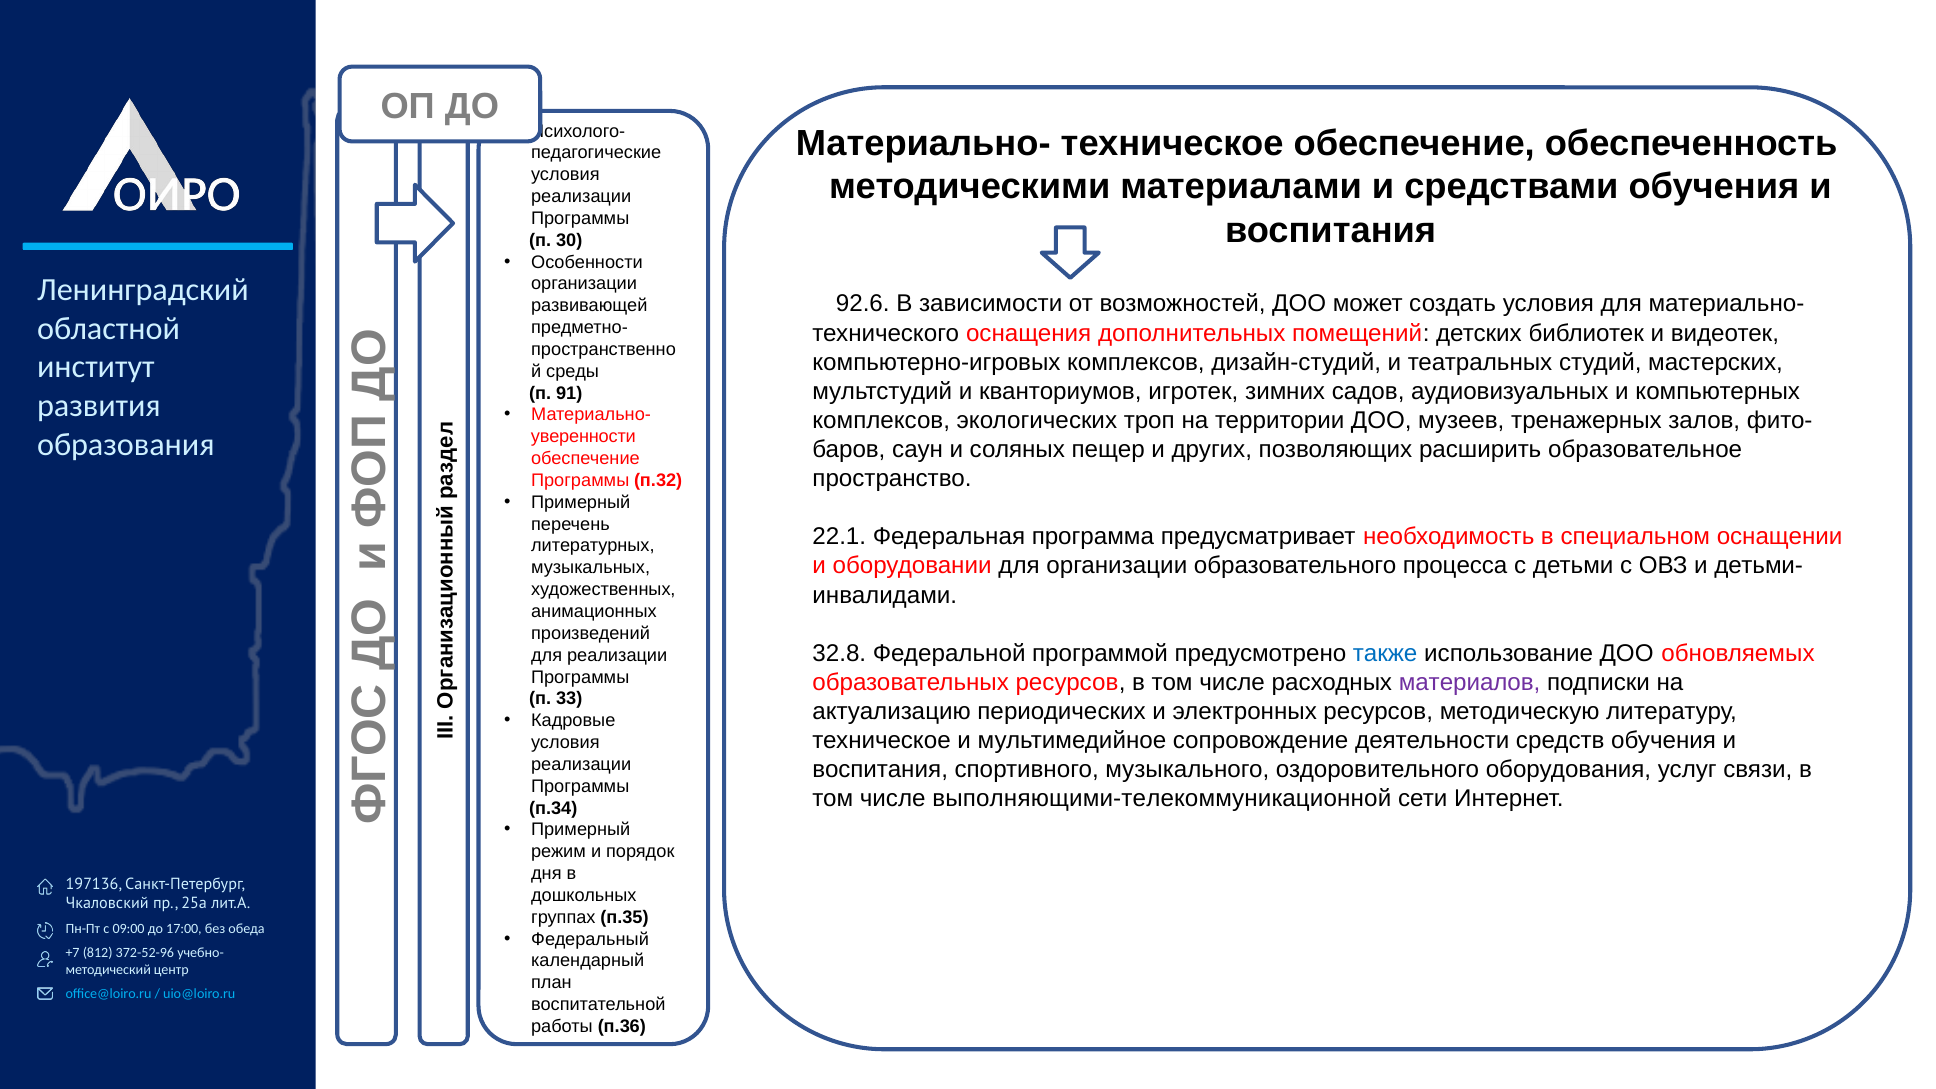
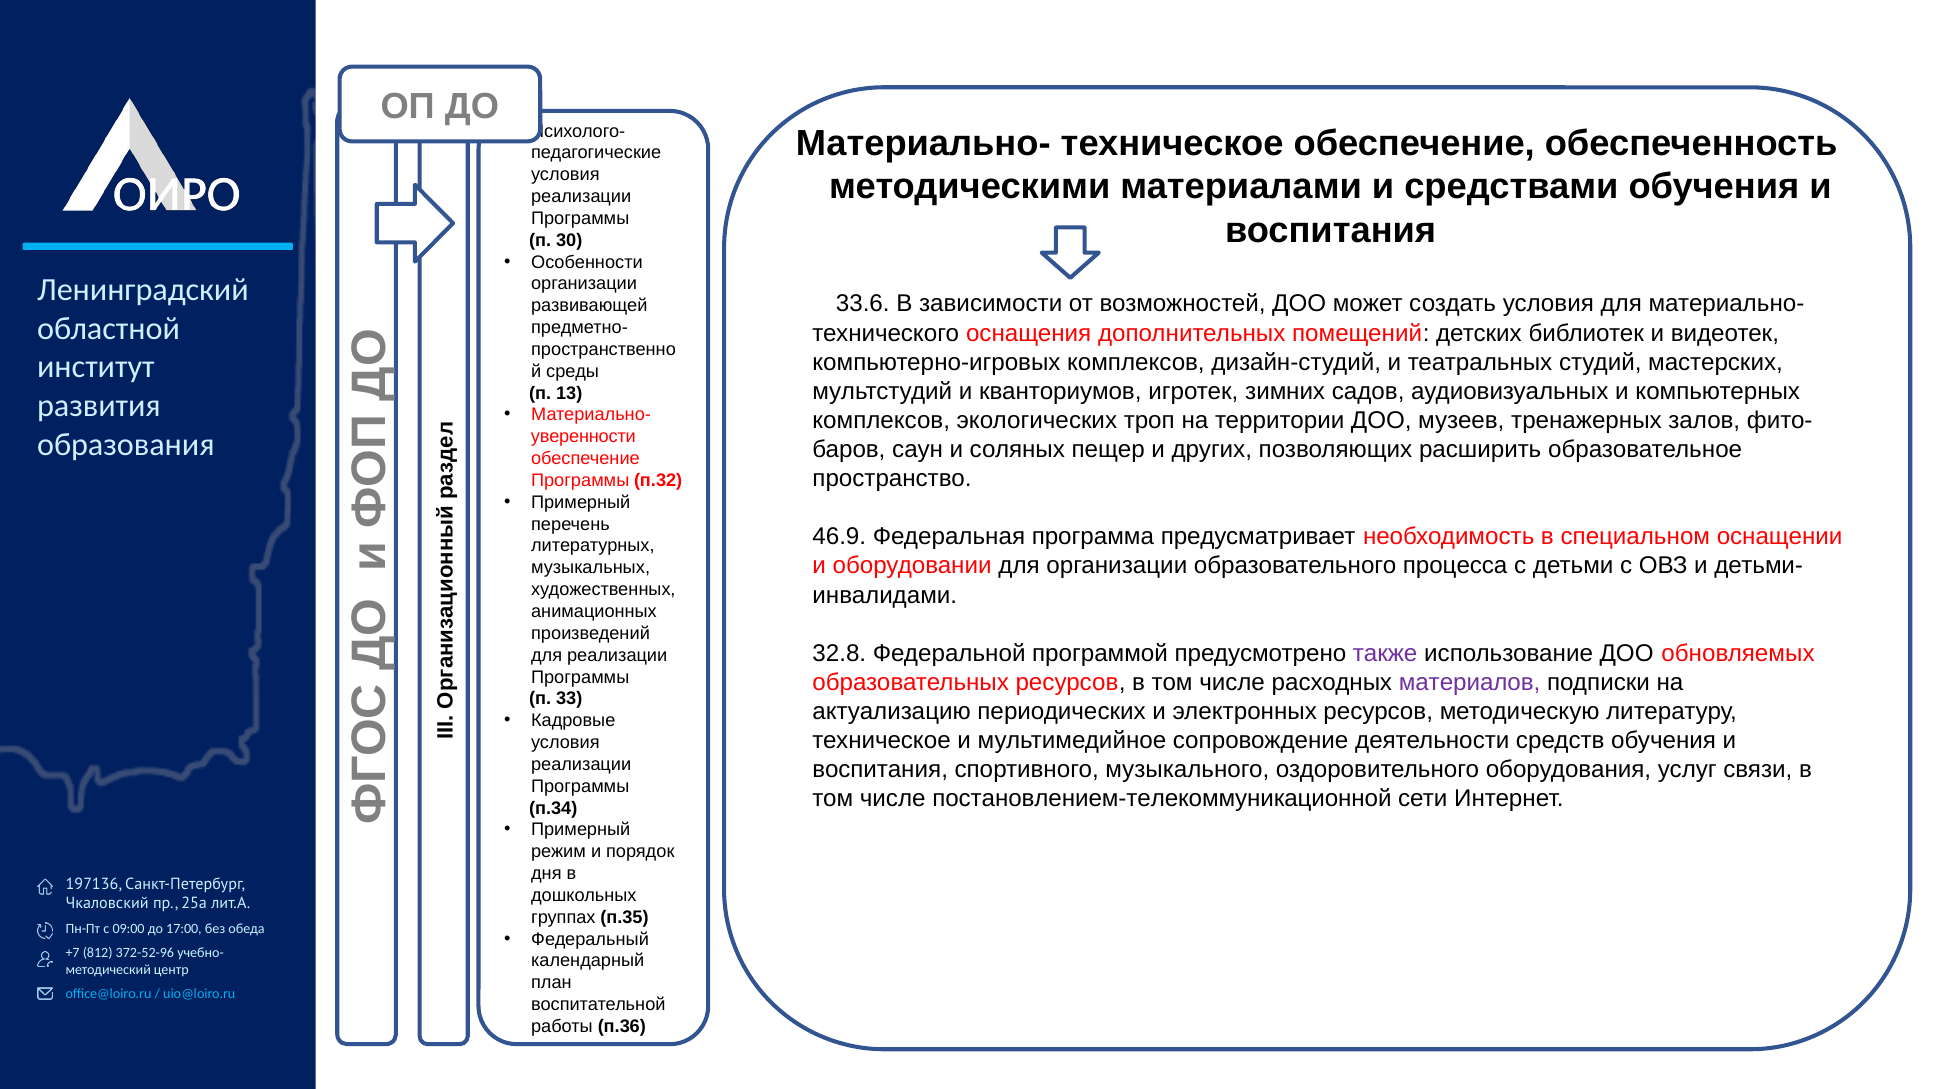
92.6: 92.6 -> 33.6
91: 91 -> 13
22.1: 22.1 -> 46.9
также colour: blue -> purple
выполняющими-телекоммуникационной: выполняющими-телекоммуникационной -> постановлением-телекоммуникационной
